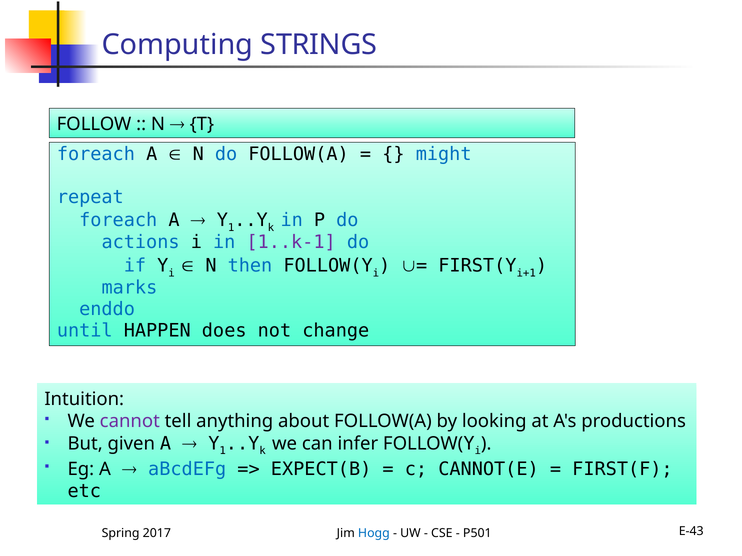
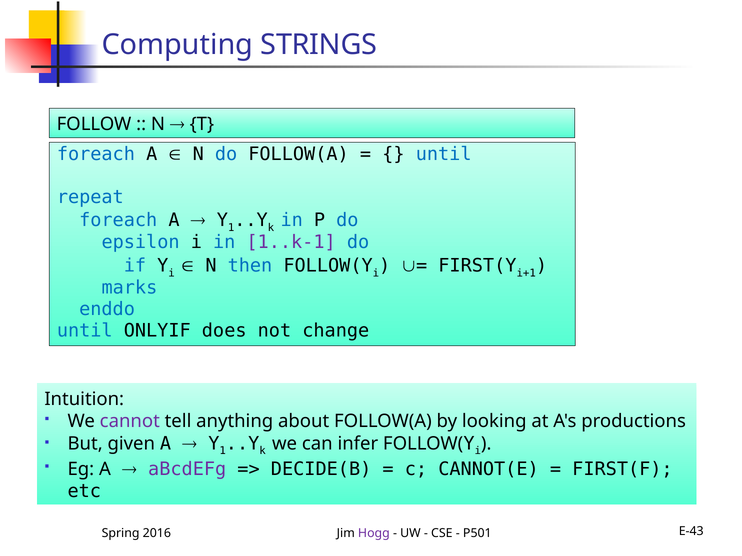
might at (444, 154): might -> until
actions: actions -> epsilon
HAPPEN: HAPPEN -> ONLYIF
aBcdEFg colour: blue -> purple
EXPECT(B: EXPECT(B -> DECIDE(B
2017: 2017 -> 2016
Hogg colour: blue -> purple
